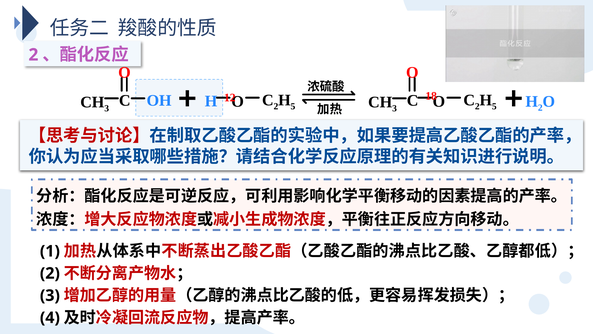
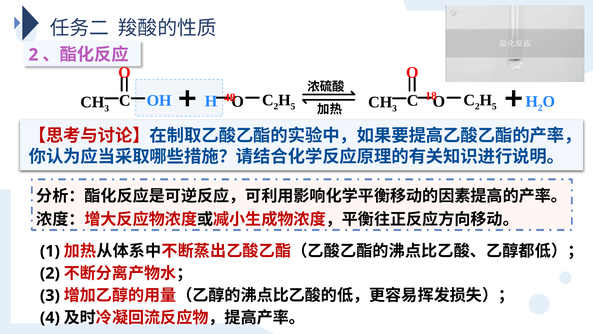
12: 12 -> 48
